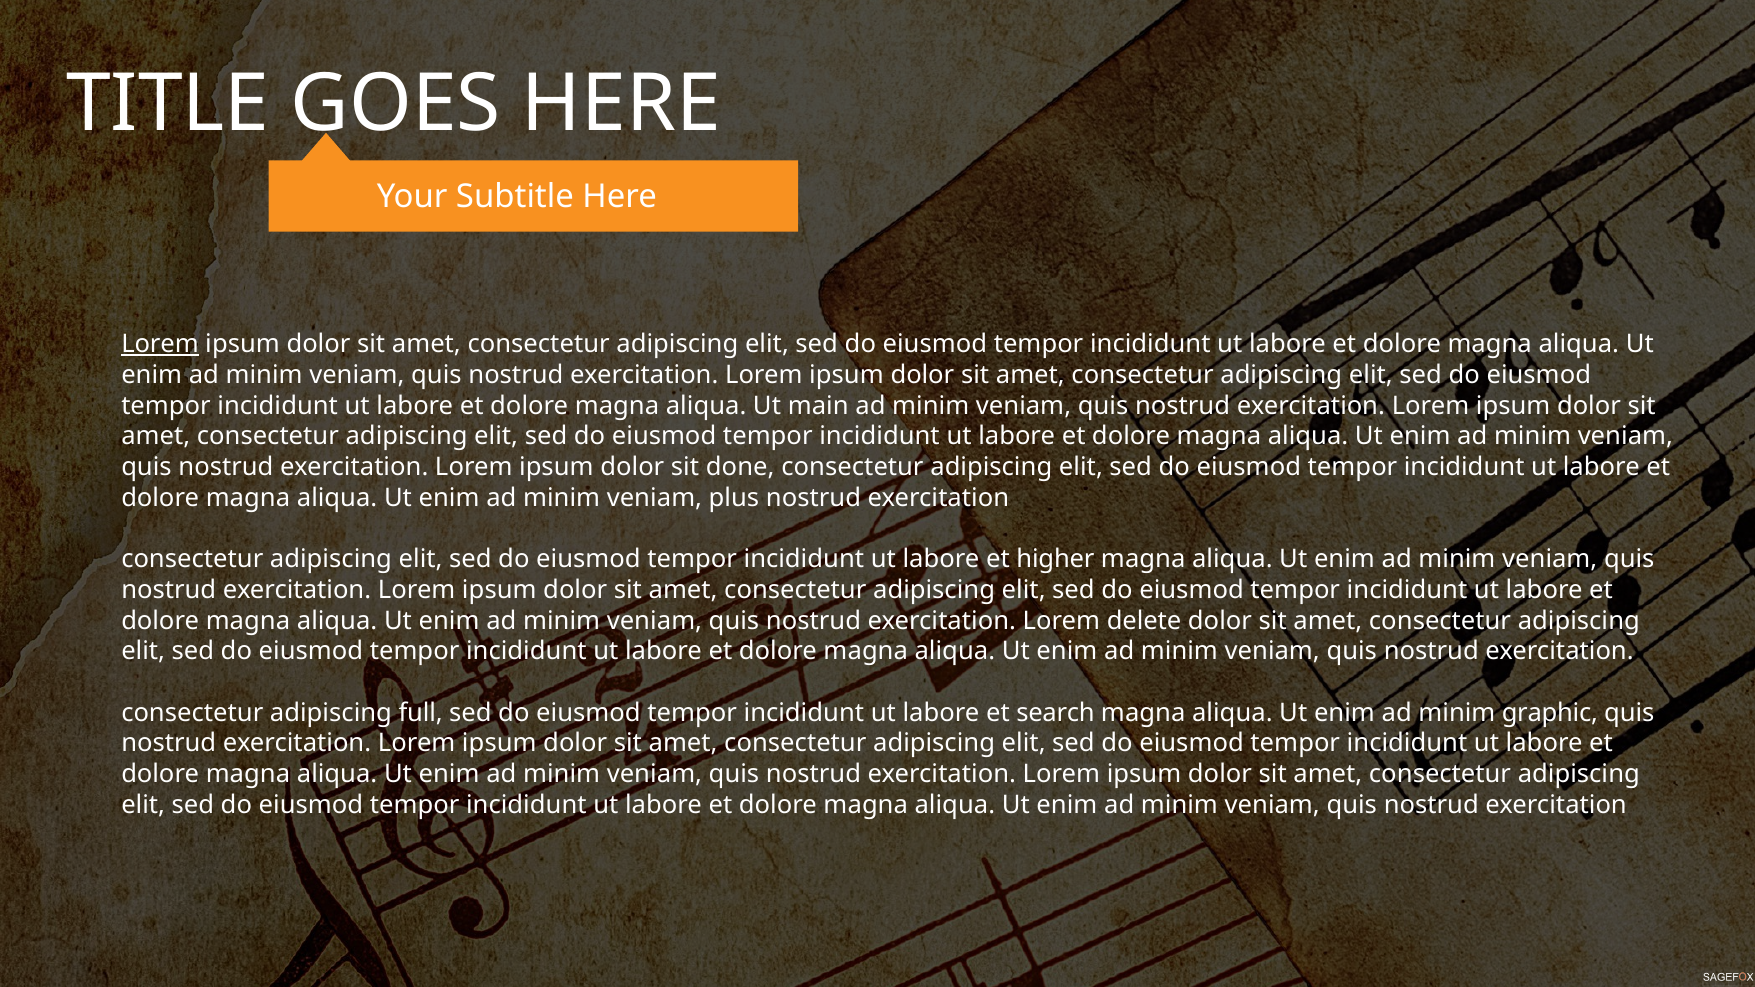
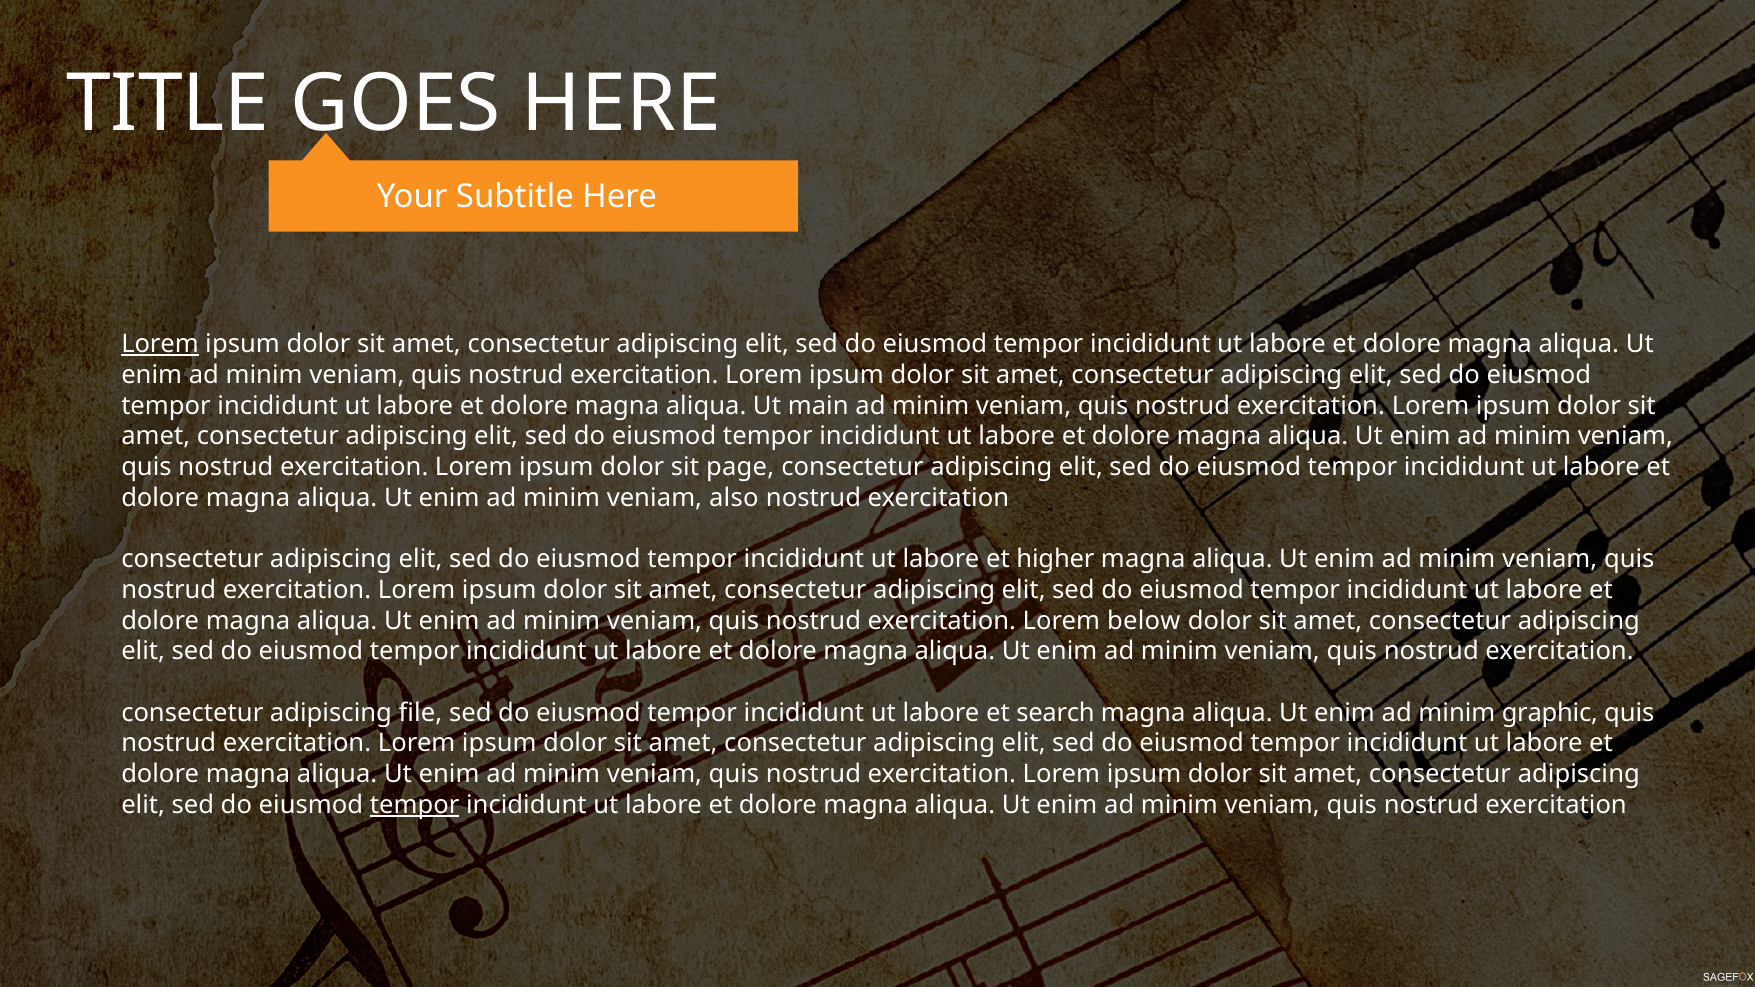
done: done -> page
plus: plus -> also
delete: delete -> below
full: full -> file
tempor at (415, 805) underline: none -> present
